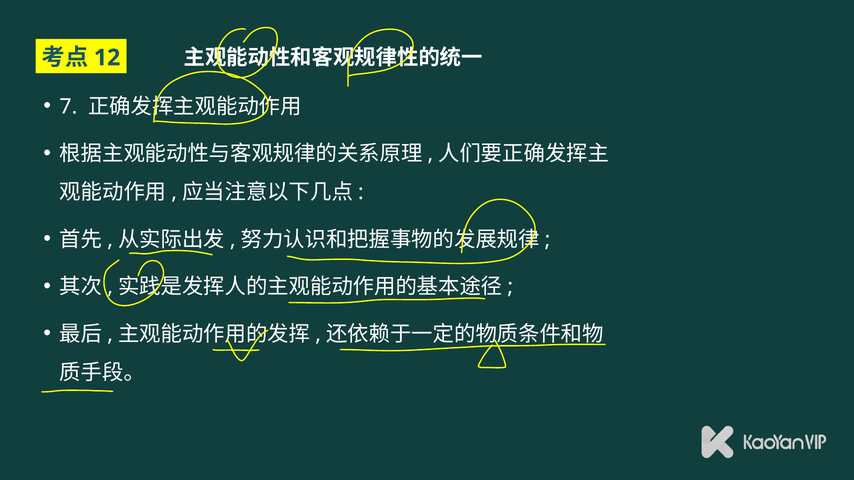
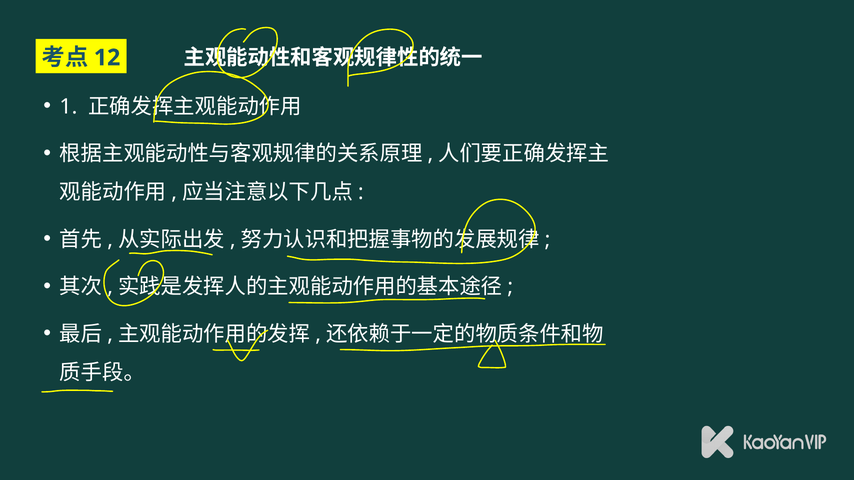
7: 7 -> 1
